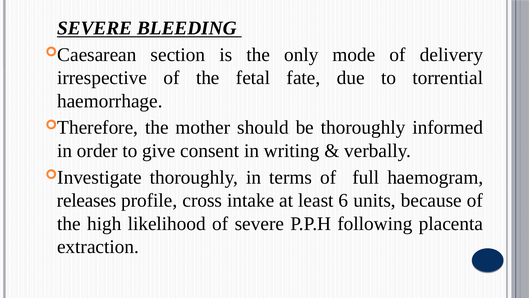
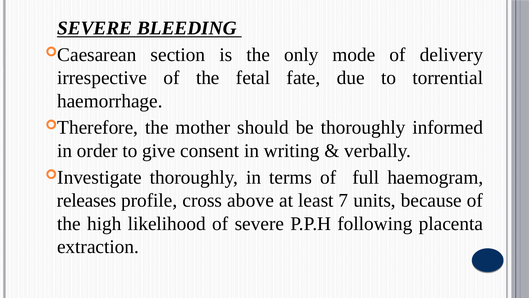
intake: intake -> above
6: 6 -> 7
